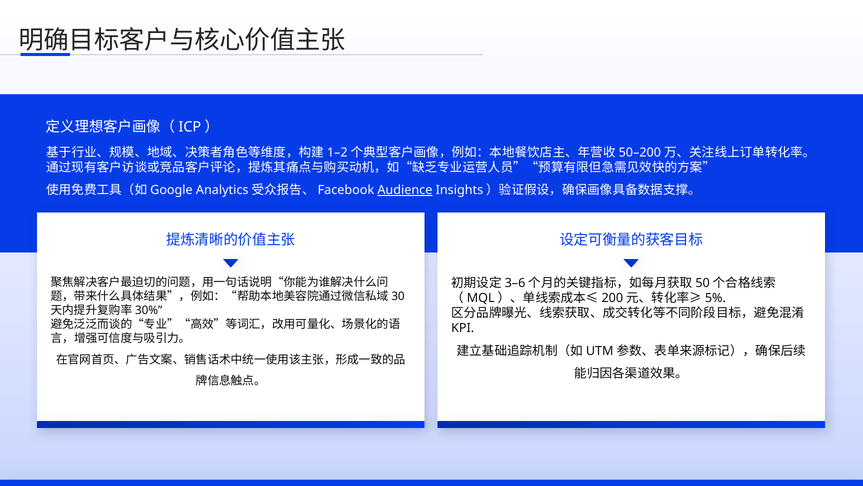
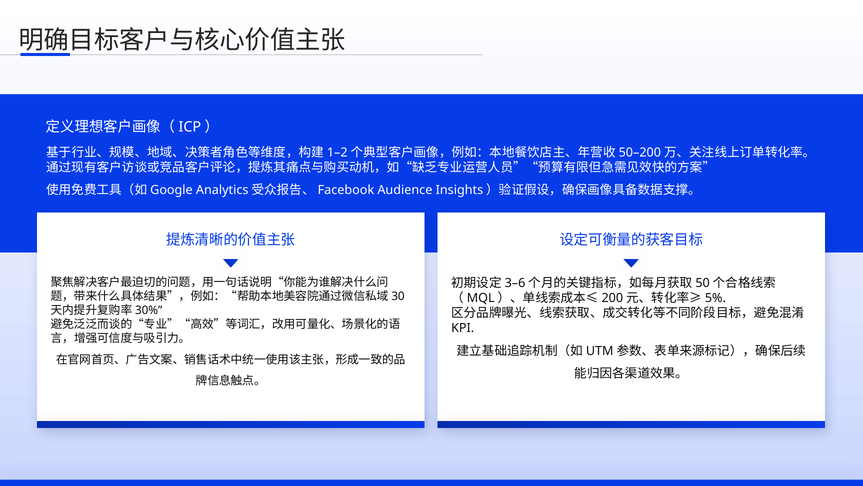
Audience underline: present -> none
